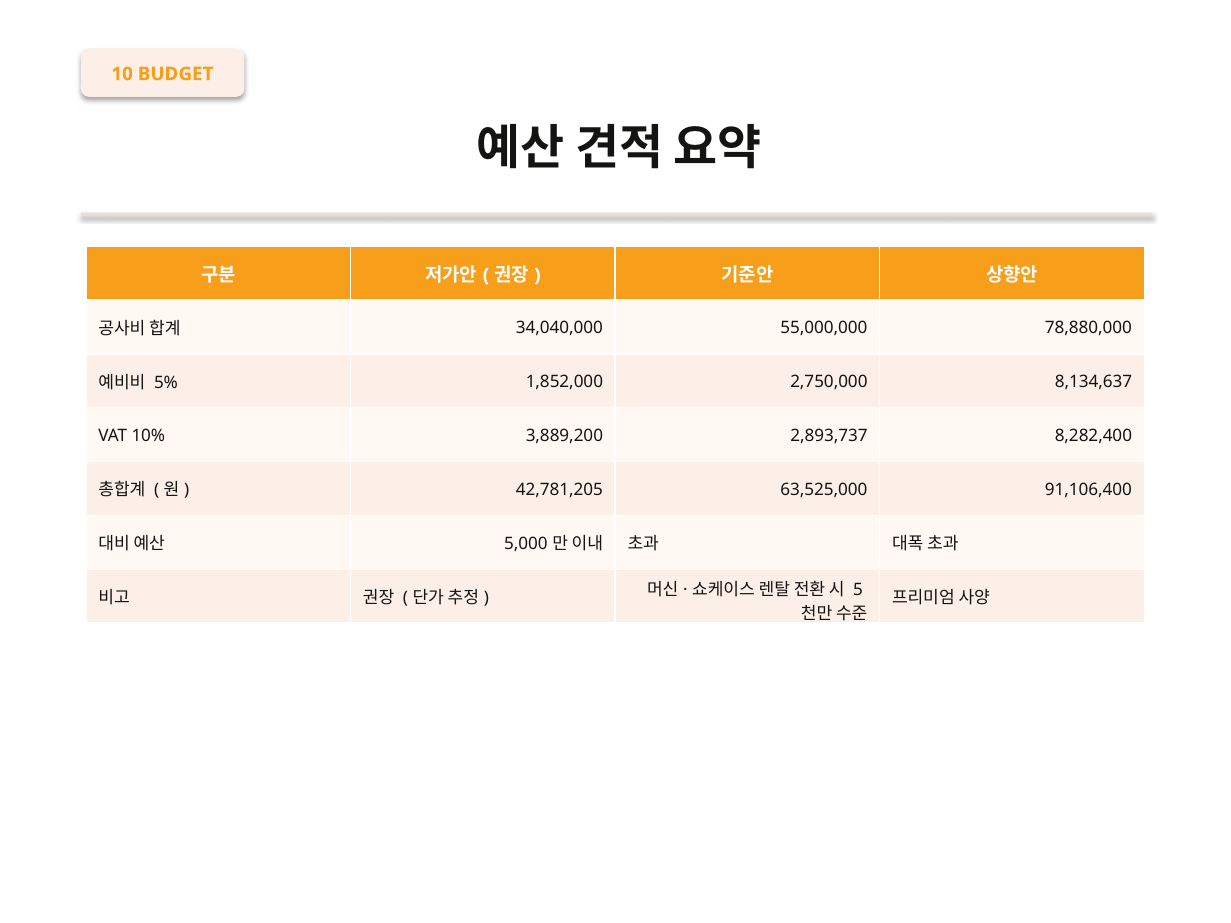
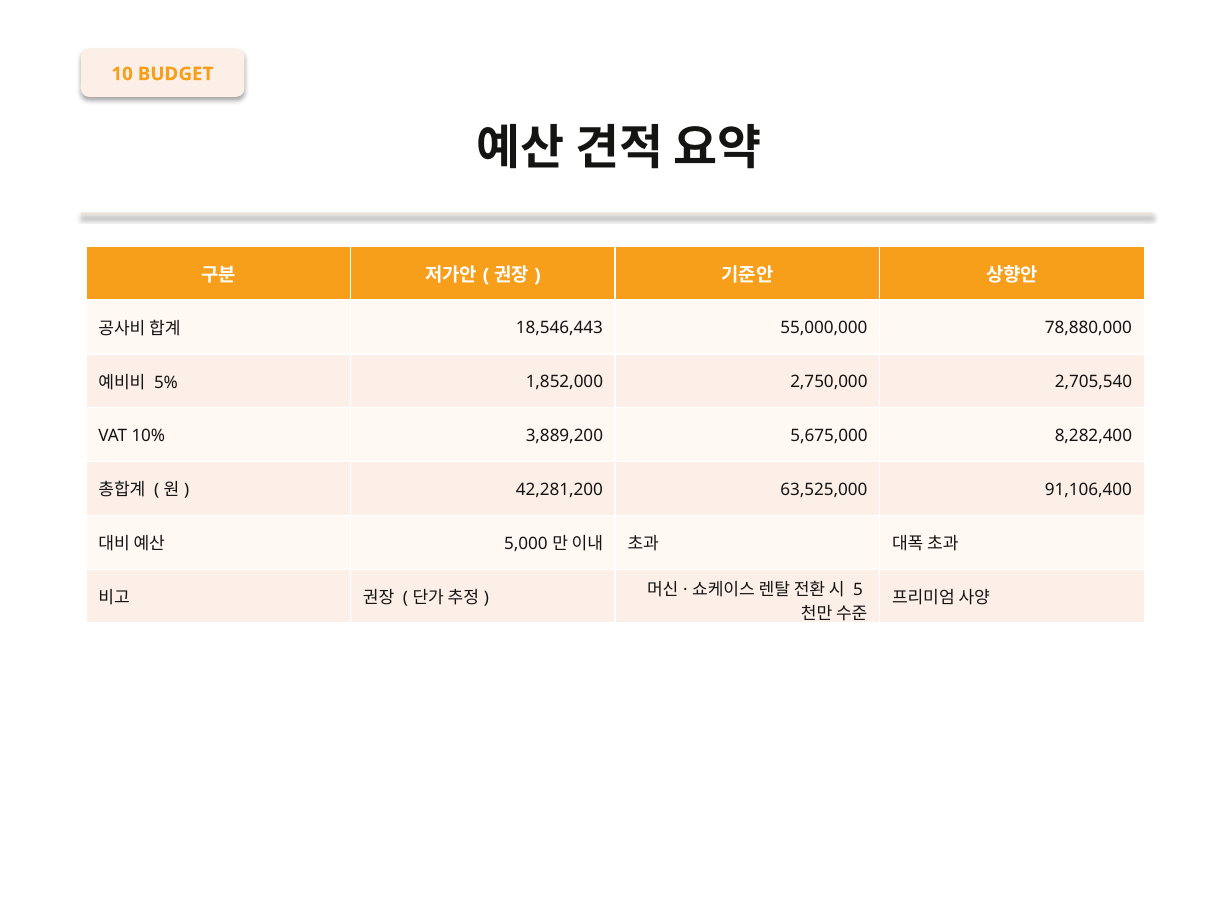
34,040,000: 34,040,000 -> 18,546,443
8,134,637: 8,134,637 -> 2,705,540
2,893,737: 2,893,737 -> 5,675,000
42,781,205: 42,781,205 -> 42,281,200
